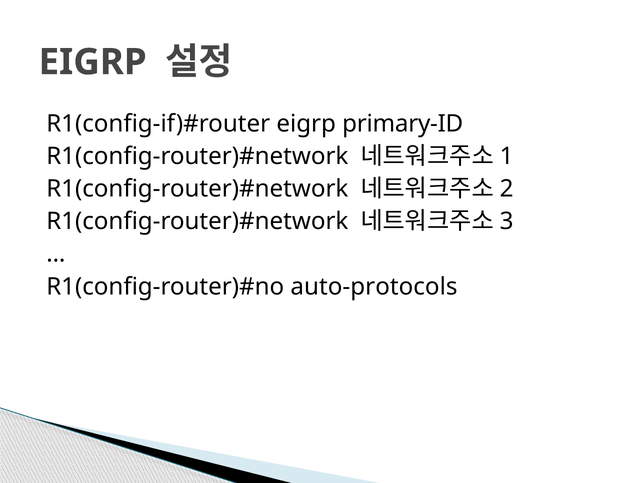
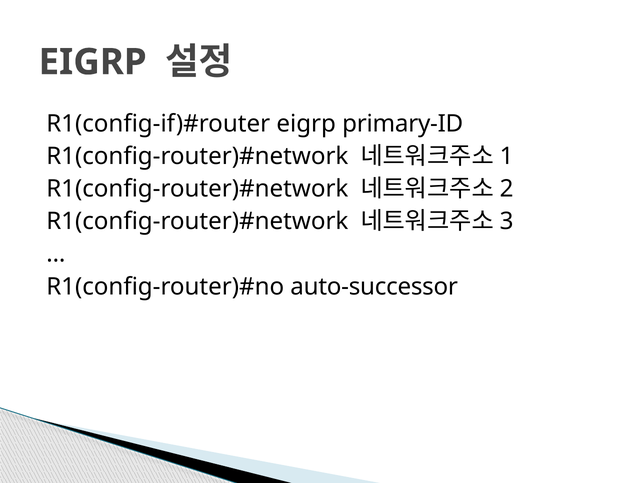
auto-protocols: auto-protocols -> auto-successor
